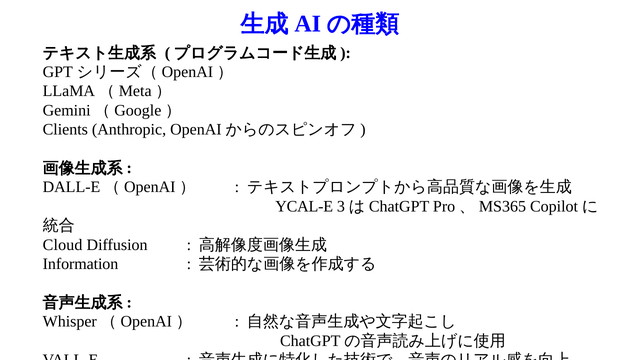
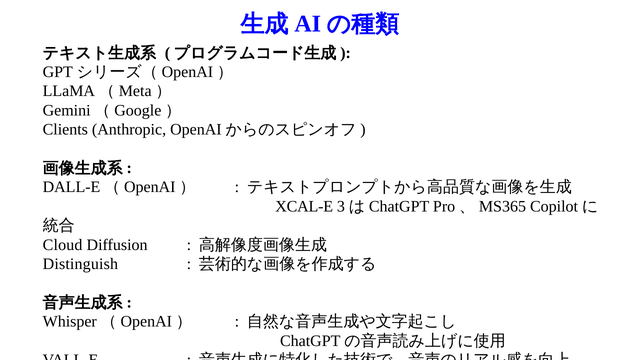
YCAL-E: YCAL-E -> XCAL-E
Information: Information -> Distinguish
